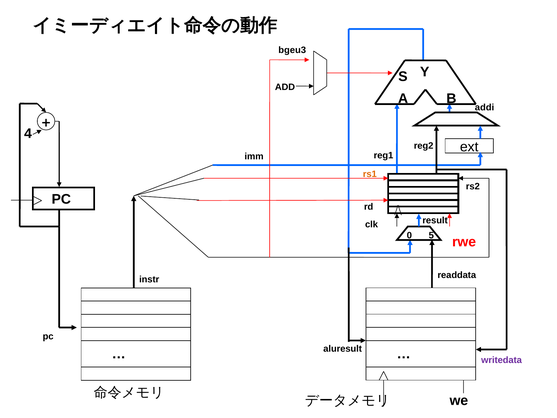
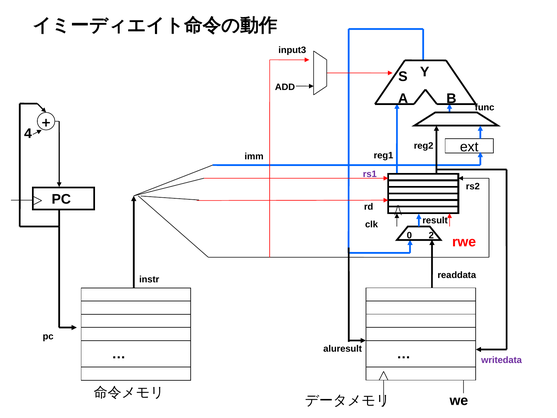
bgeu3: bgeu3 -> input3
addi: addi -> func
rs1 colour: orange -> purple
5: 5 -> 2
